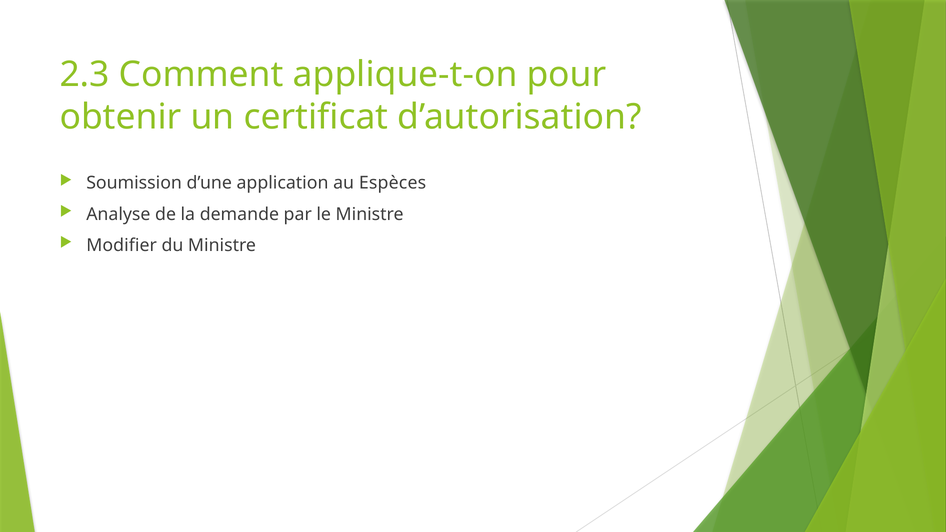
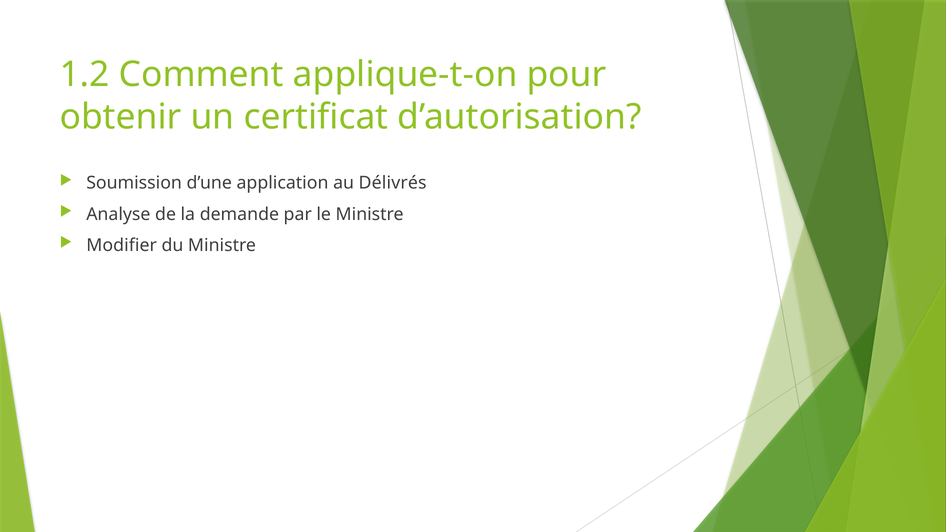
2.3: 2.3 -> 1.2
Espèces: Espèces -> Délivrés
